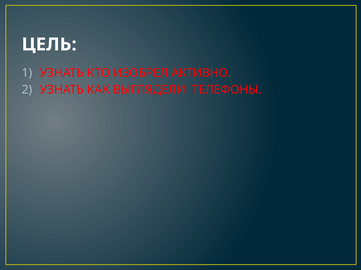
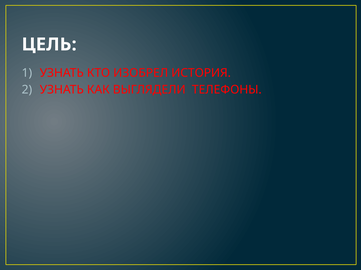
АКТИВНО: АКТИВНО -> ИСТОРИЯ
